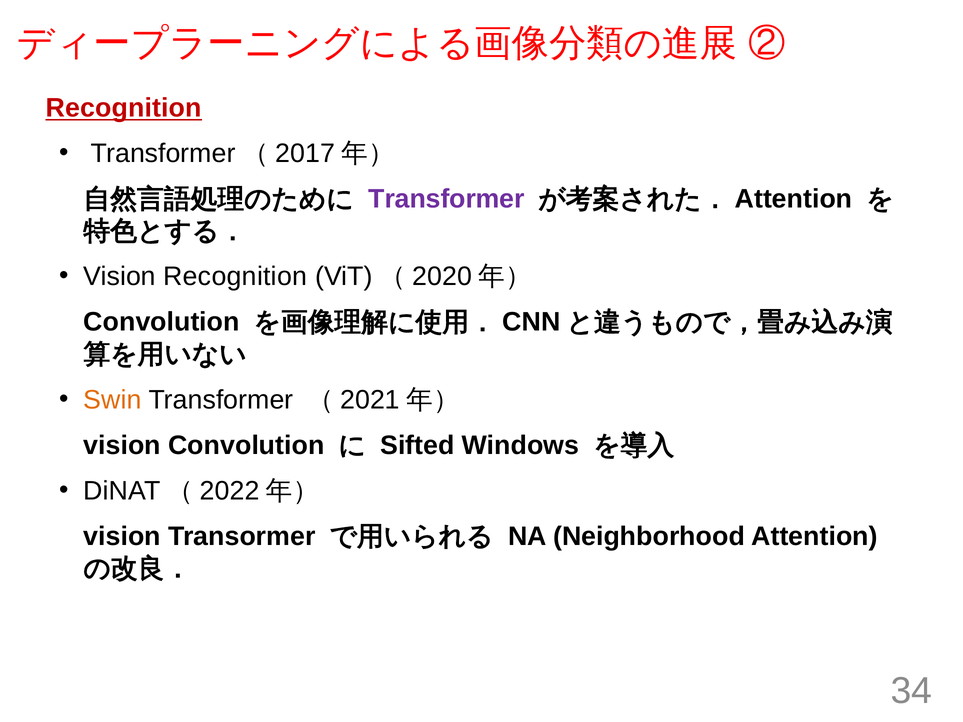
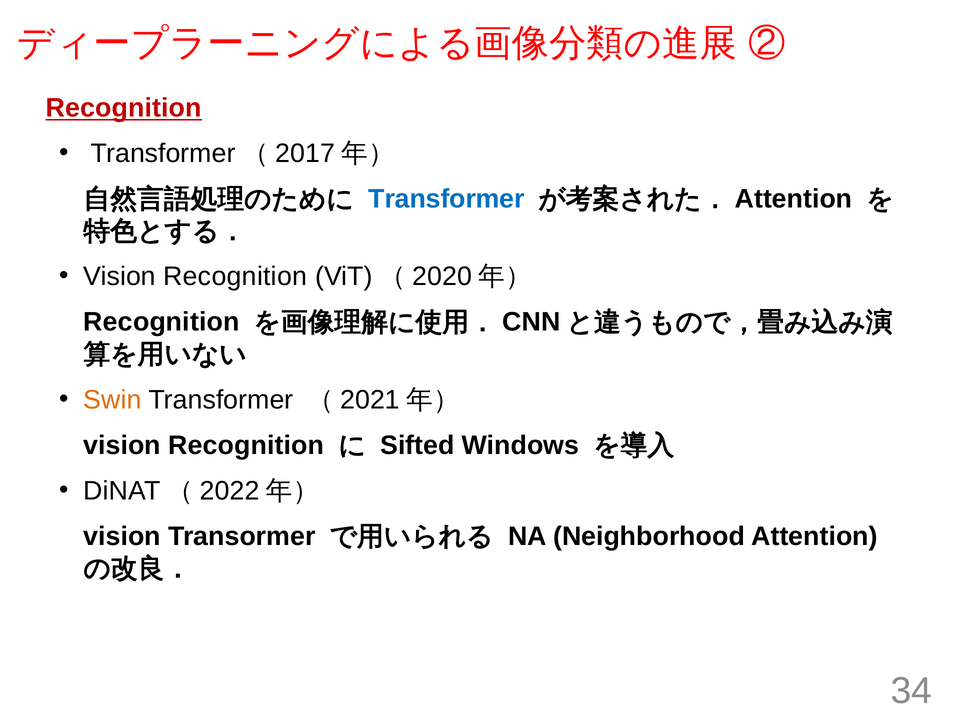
Transformer at (446, 199) colour: purple -> blue
Convolution at (162, 322): Convolution -> Recognition
Convolution at (246, 445): Convolution -> Recognition
